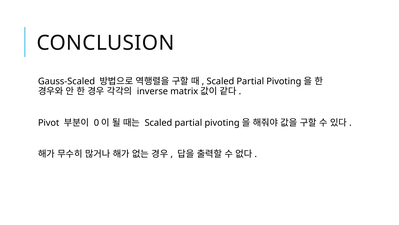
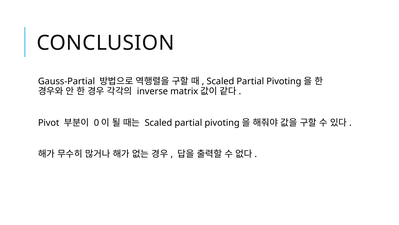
Gauss-Scaled: Gauss-Scaled -> Gauss-Partial
